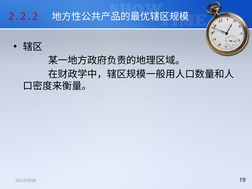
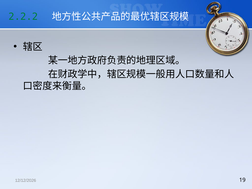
2.2.2 colour: red -> green
